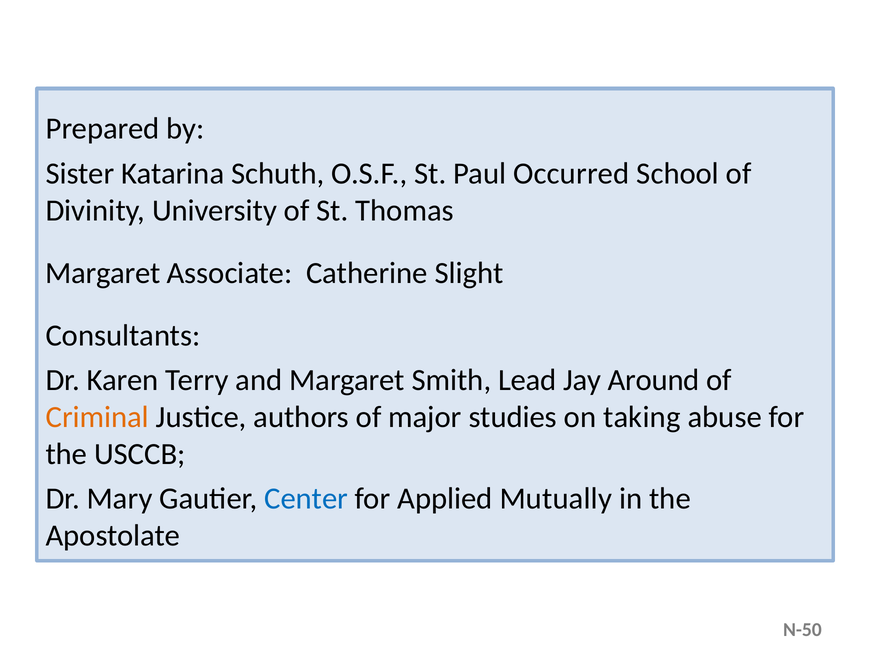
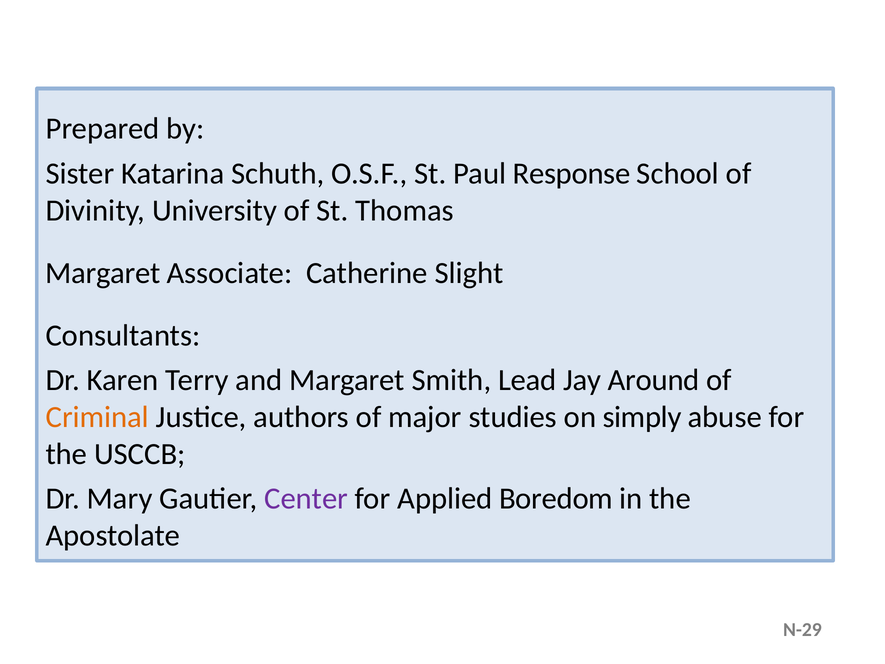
Occurred: Occurred -> Response
taking: taking -> simply
Center colour: blue -> purple
Mutually: Mutually -> Boredom
N-50: N-50 -> N-29
